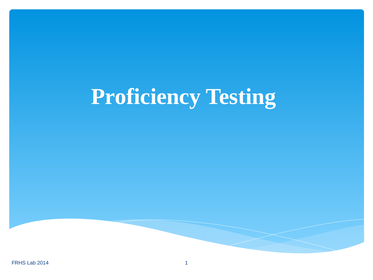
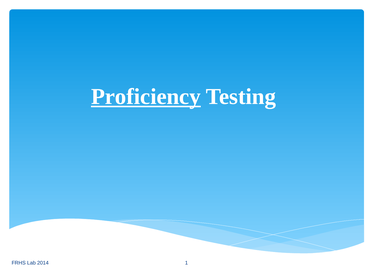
Proficiency underline: none -> present
